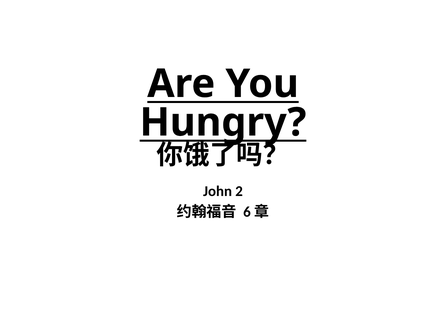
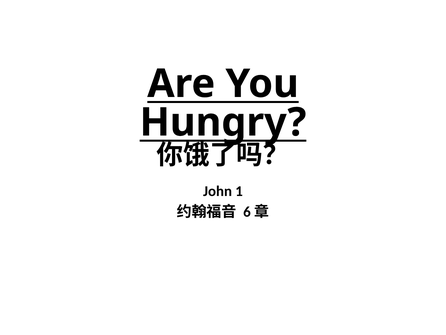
2: 2 -> 1
